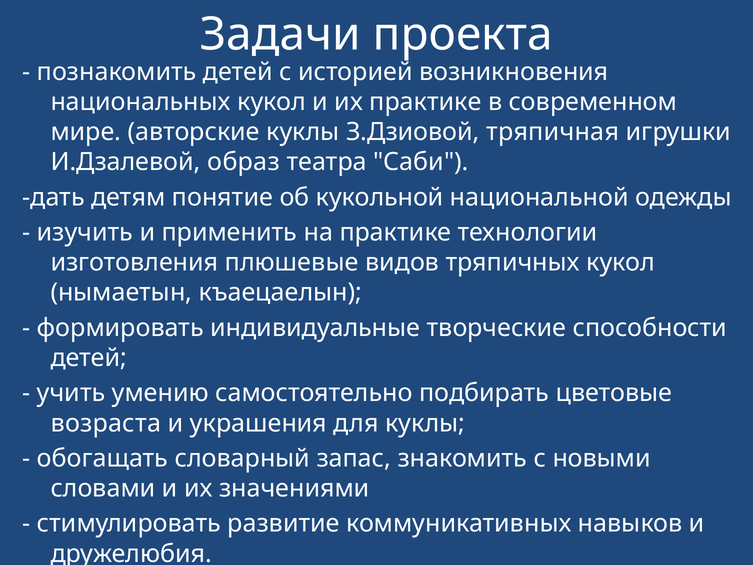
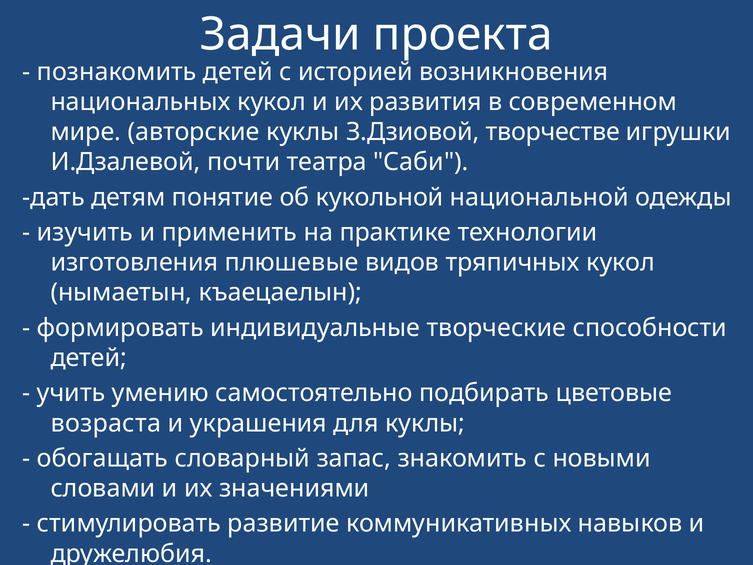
их практике: практике -> развития
тряпичная: тряпичная -> творчестве
образ: образ -> почти
